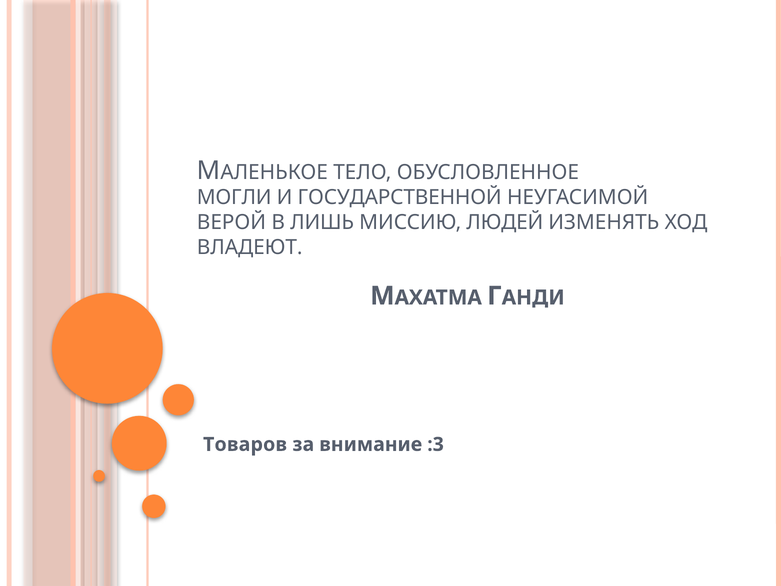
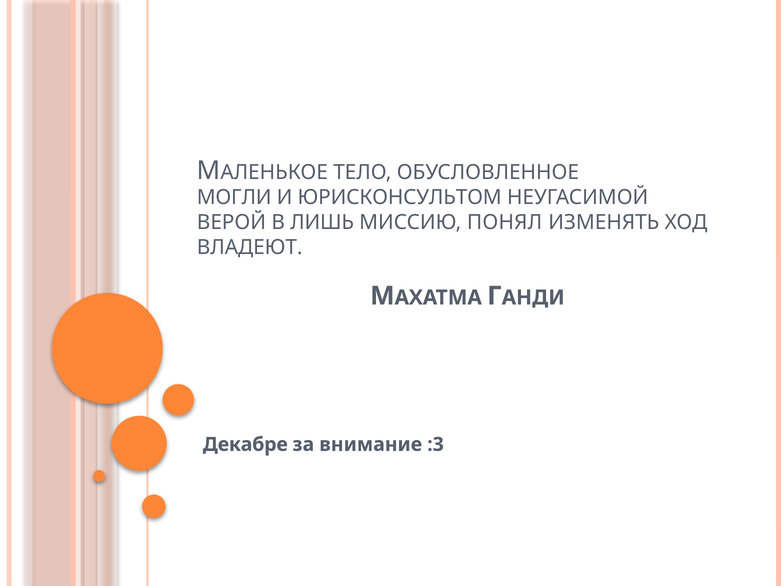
ГОСУДАРСТВЕННОЙ: ГОСУДАРСТВЕННОЙ -> ЮРИСКОНСУЛЬТОМ
ЛЮДЕЙ: ЛЮДЕЙ -> ПОНЯЛ
Товаров: Товаров -> Декабре
